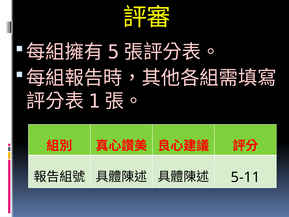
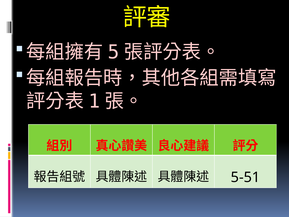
5-11: 5-11 -> 5-51
